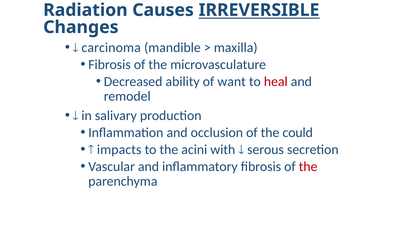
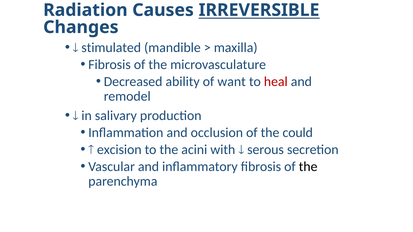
carcinoma: carcinoma -> stimulated
impacts: impacts -> excision
the at (308, 167) colour: red -> black
